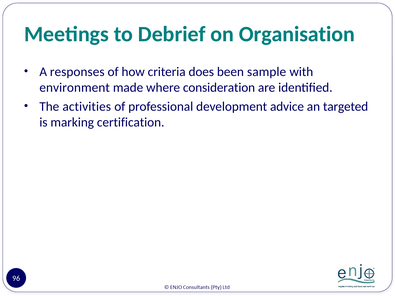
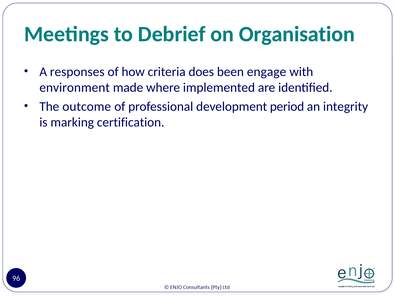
sample: sample -> engage
consideration: consideration -> implemented
activities: activities -> outcome
advice: advice -> period
targeted: targeted -> integrity
